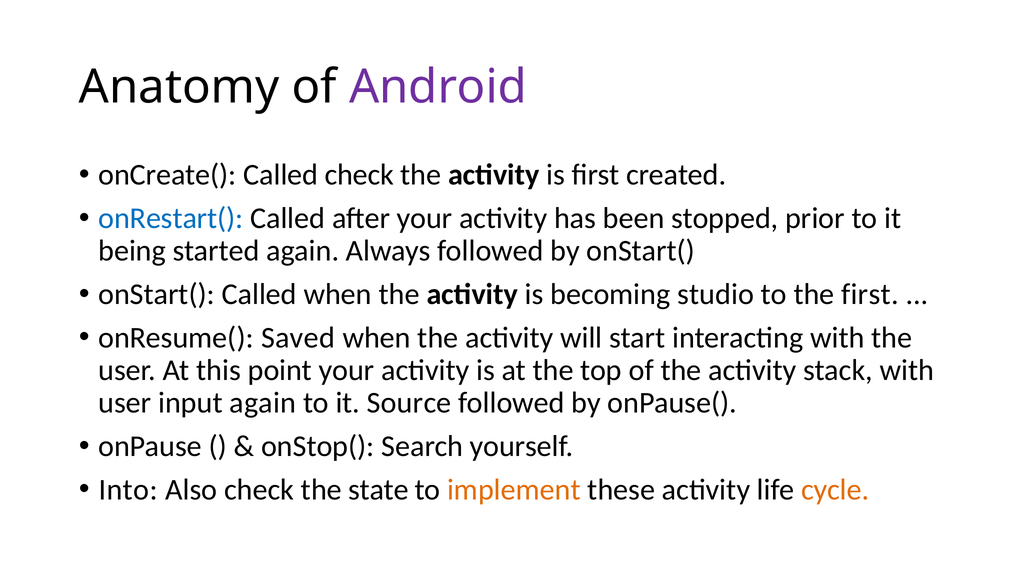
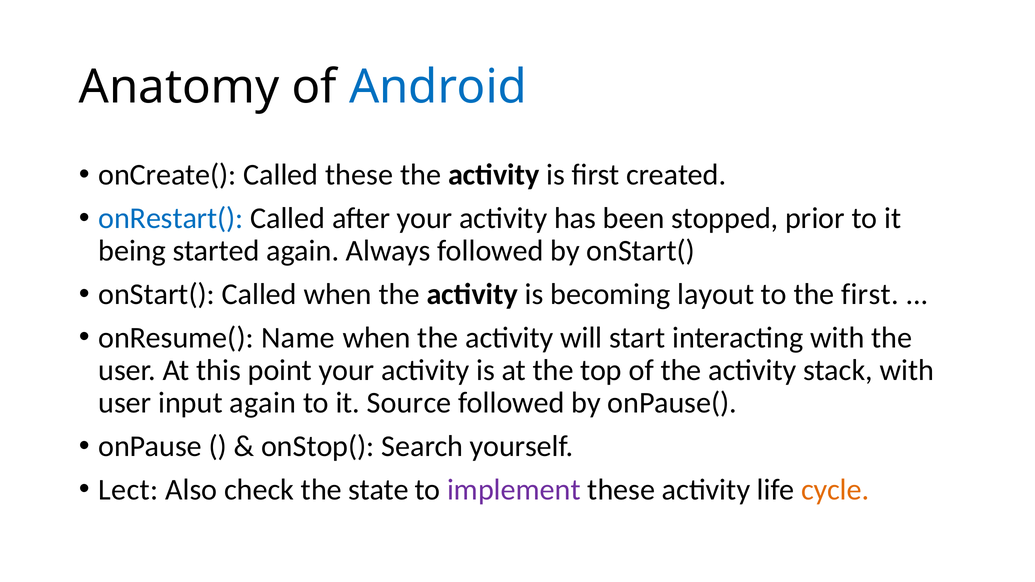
Android colour: purple -> blue
Called check: check -> these
studio: studio -> layout
Saved: Saved -> Name
Into: Into -> Lect
implement colour: orange -> purple
